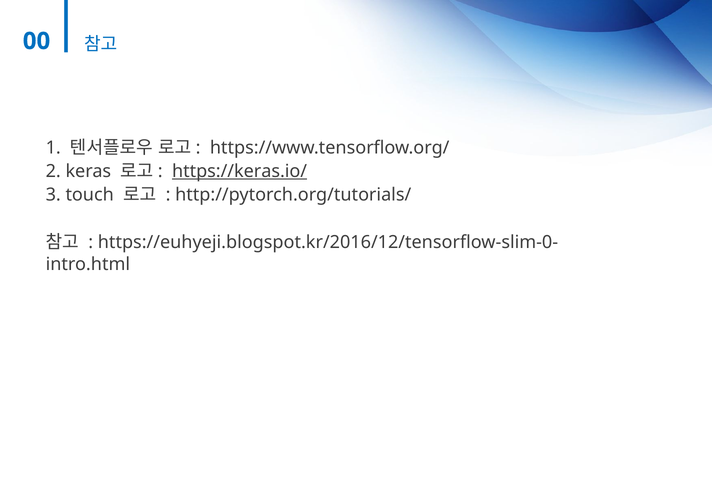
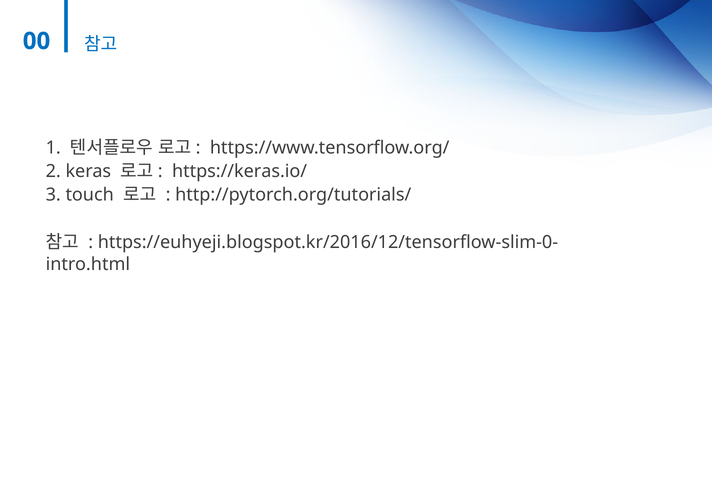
https://keras.io/ underline: present -> none
